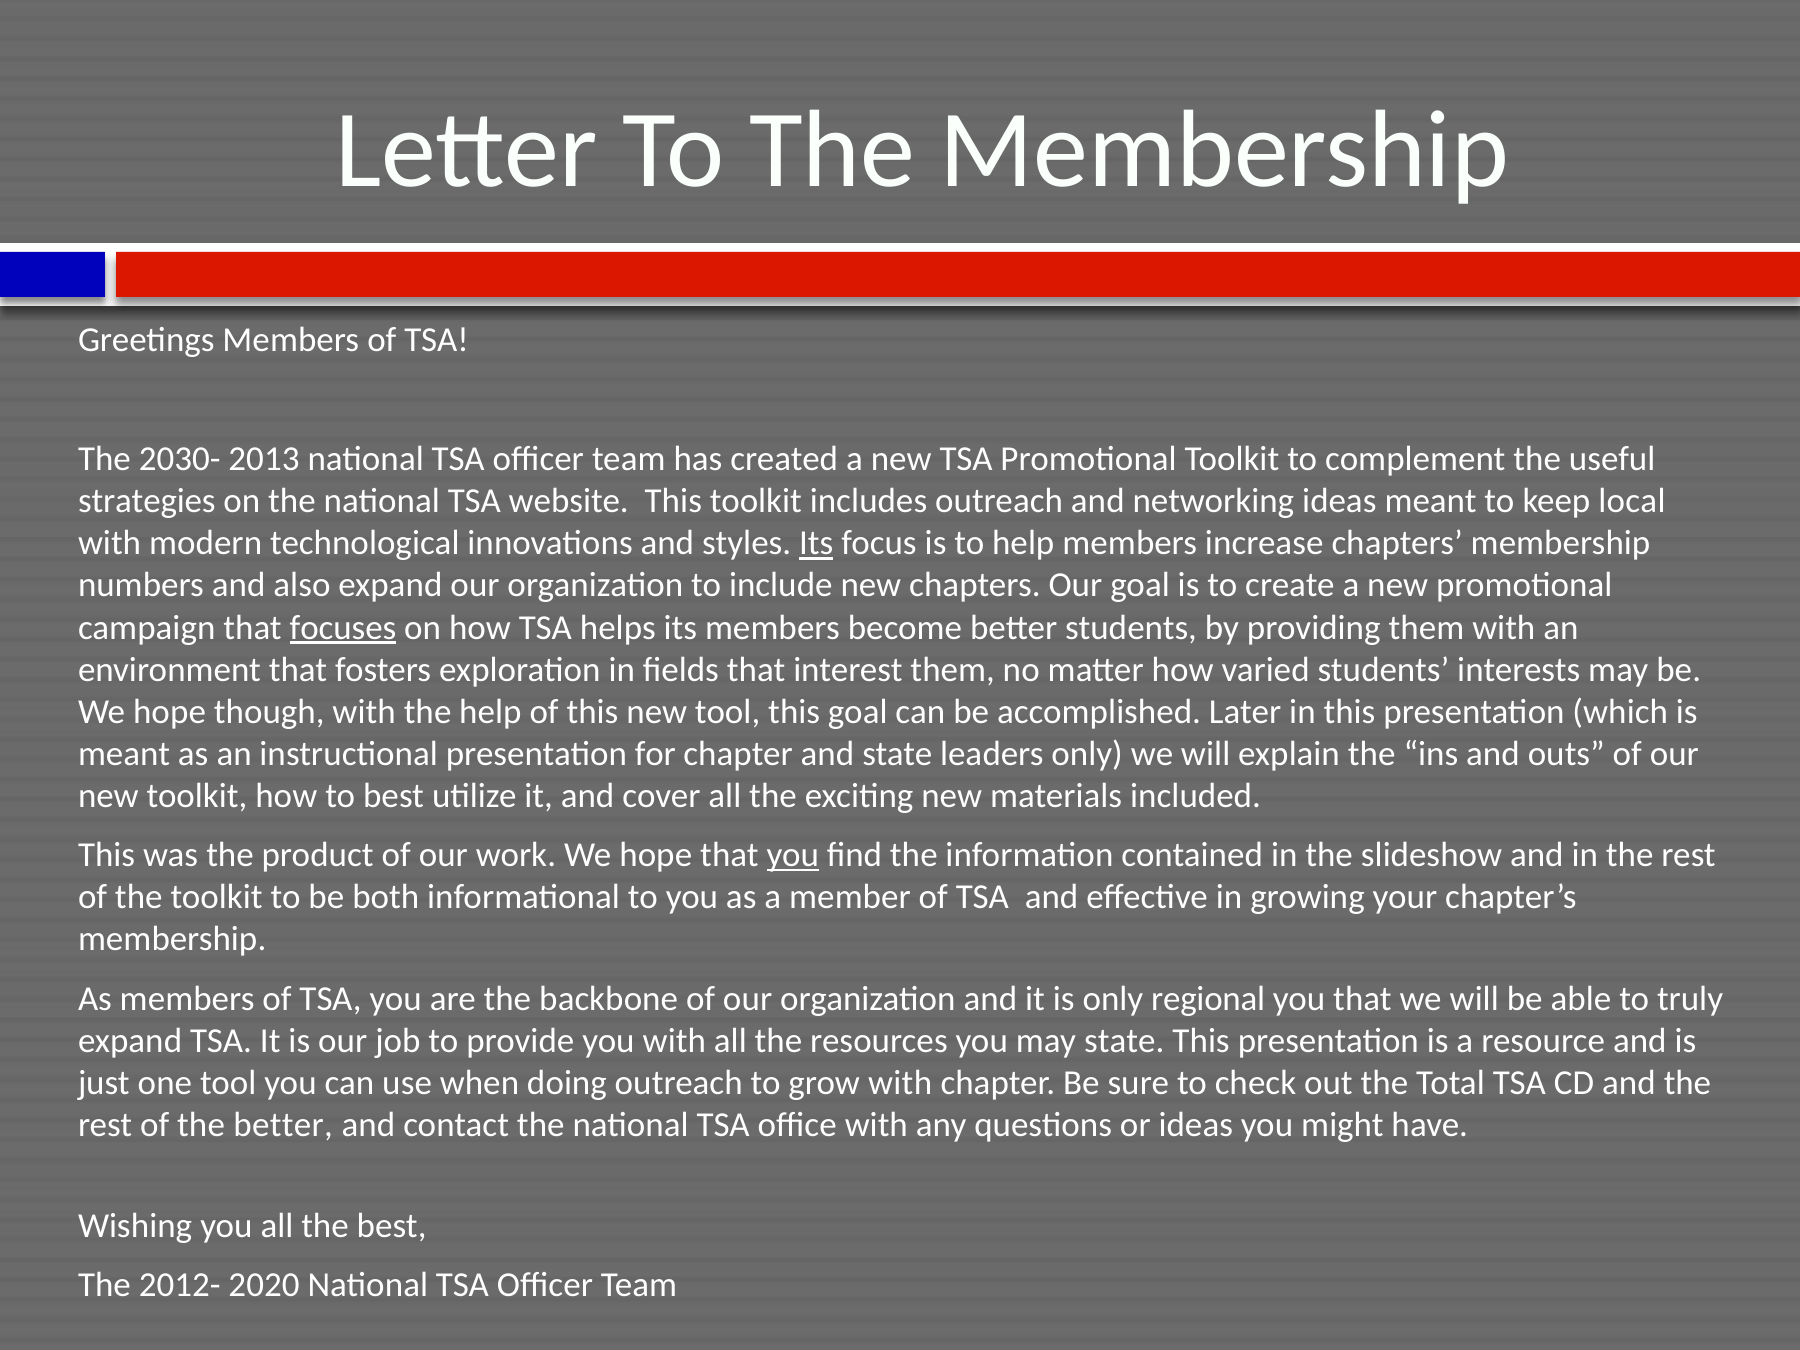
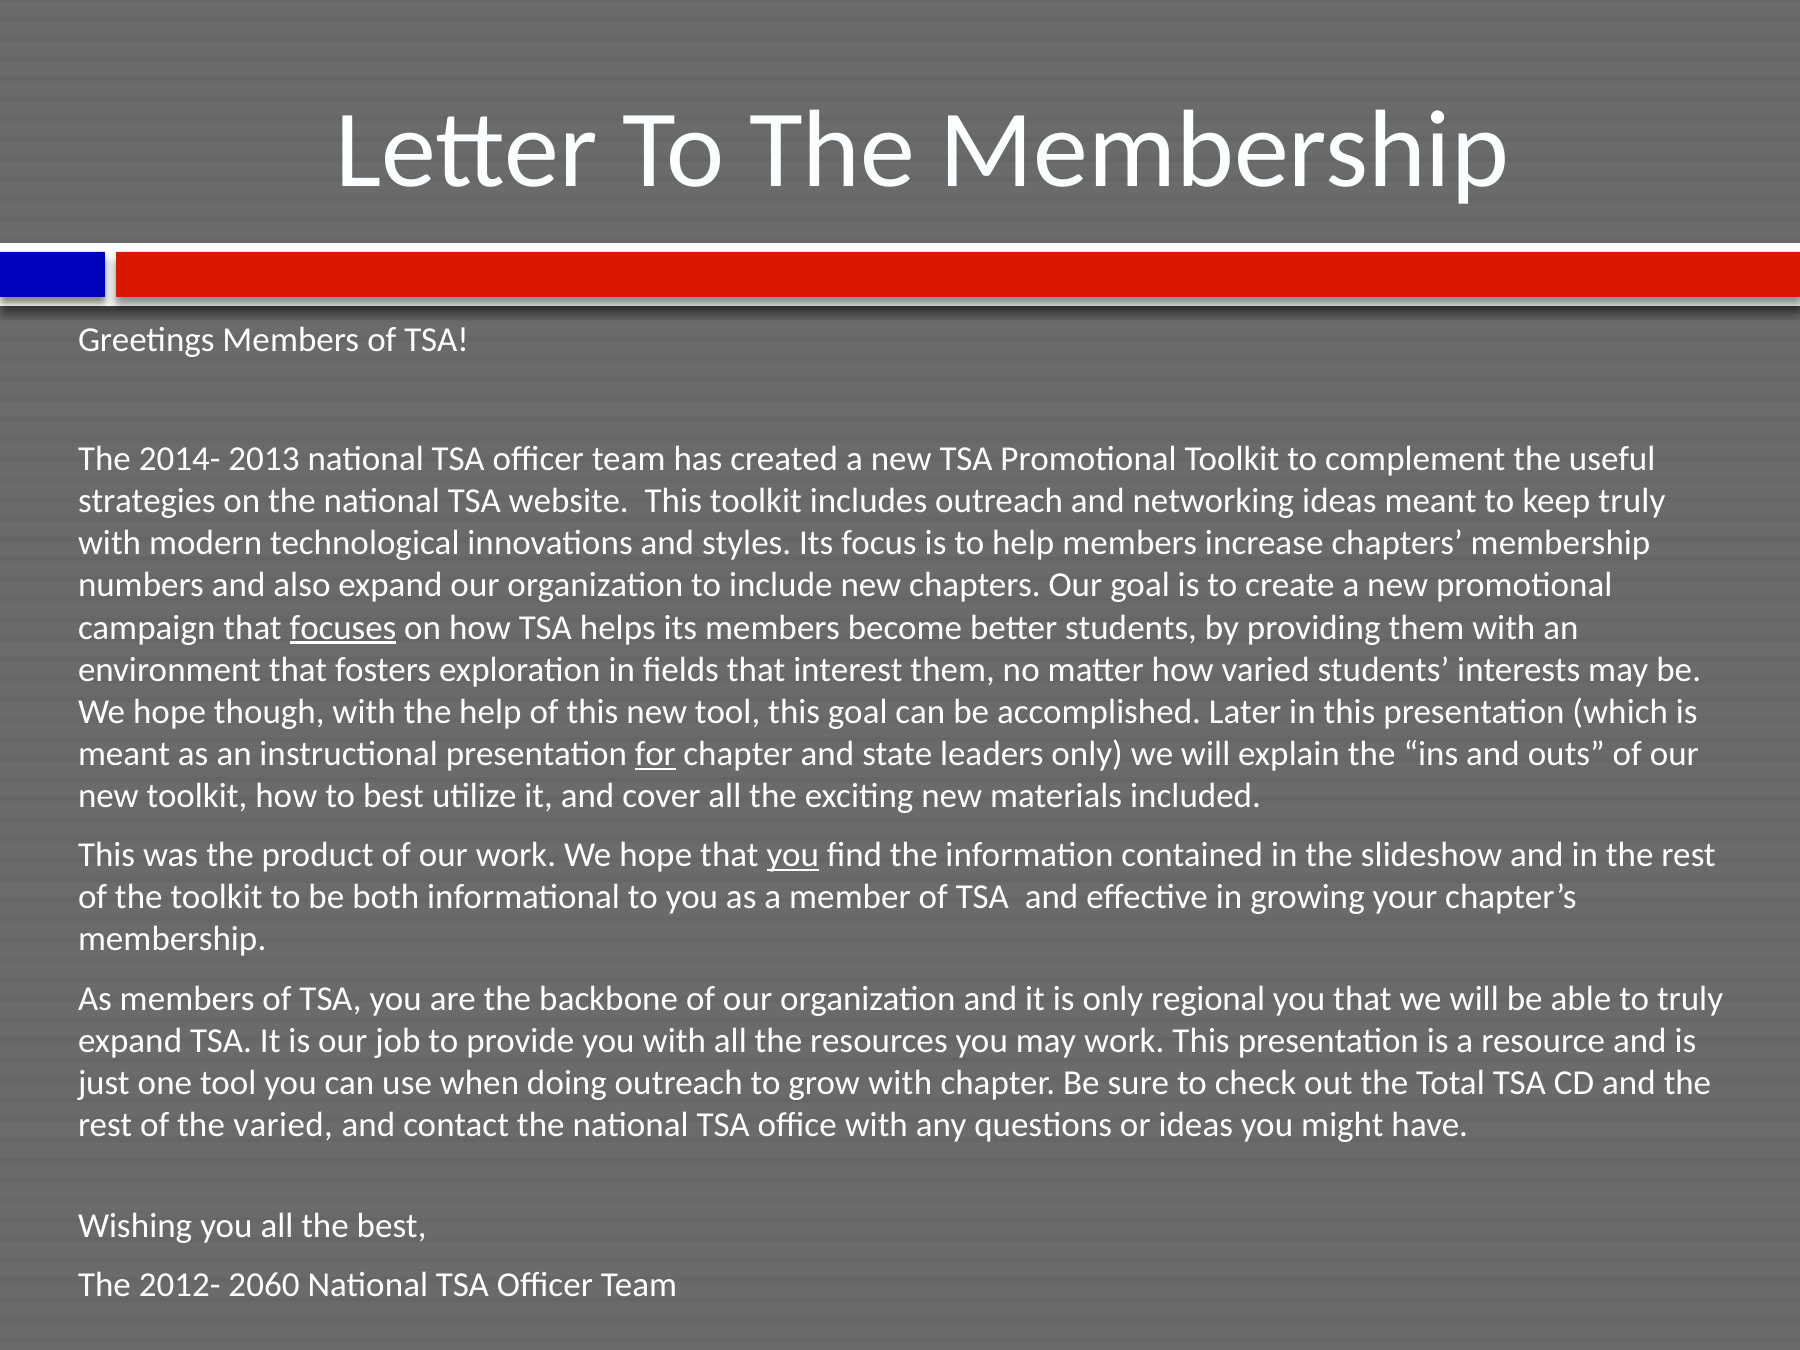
2030-: 2030- -> 2014-
keep local: local -> truly
Its at (816, 543) underline: present -> none
for underline: none -> present
may state: state -> work
the better: better -> varied
2020: 2020 -> 2060
